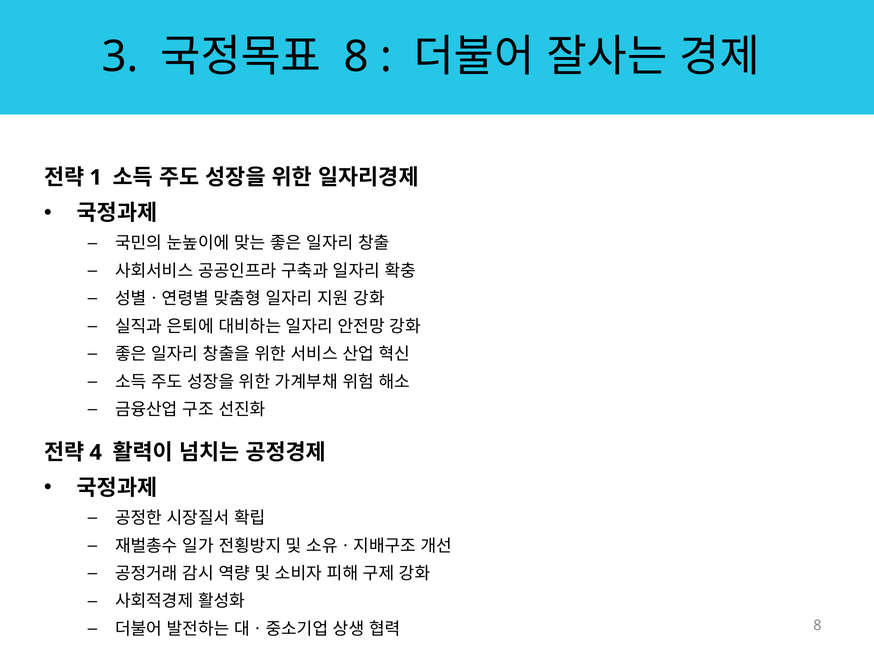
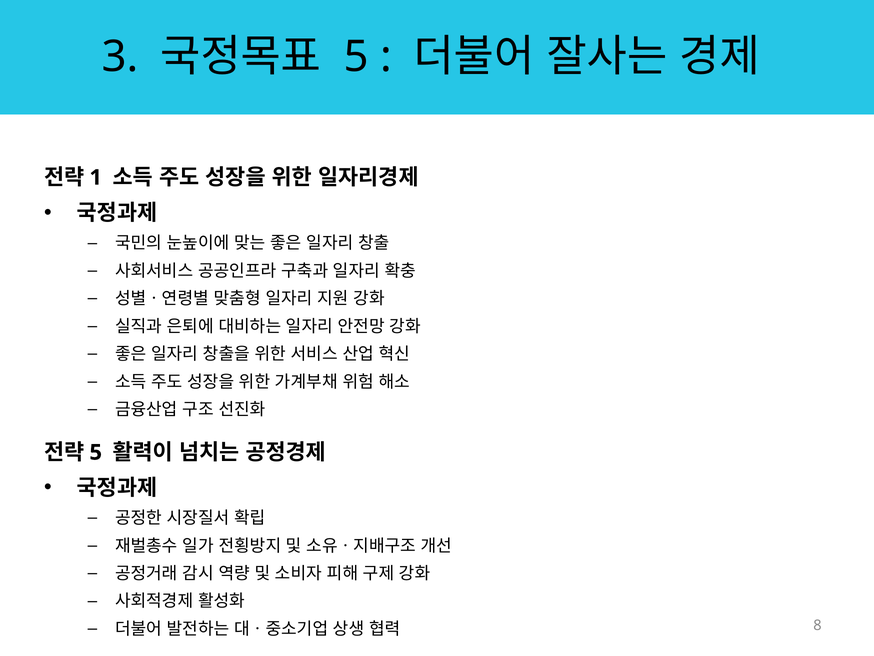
8 at (356, 57): 8 -> 5
4 at (96, 452): 4 -> 5
